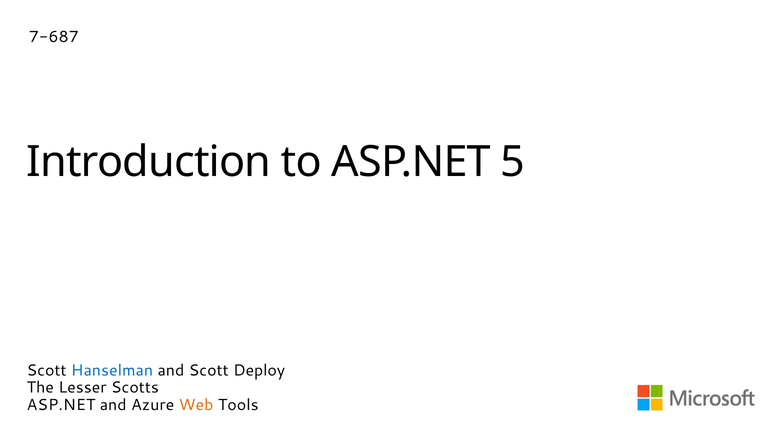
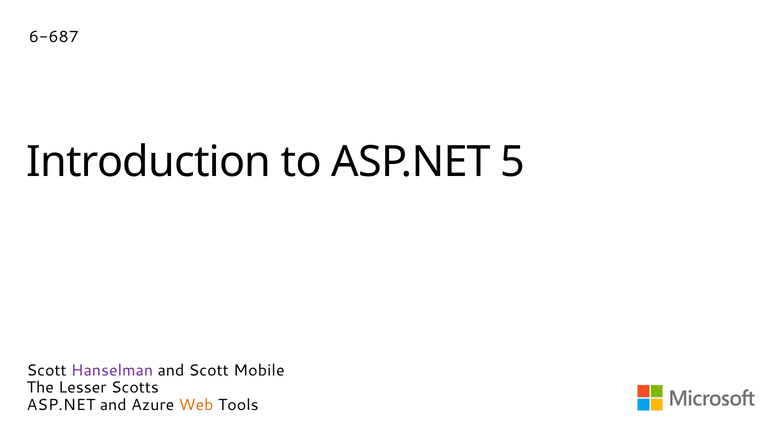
7-687: 7-687 -> 6-687
Hanselman colour: blue -> purple
Deploy: Deploy -> Mobile
